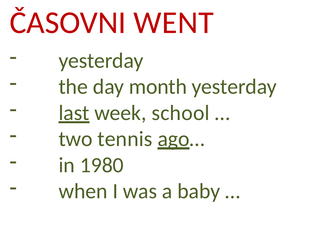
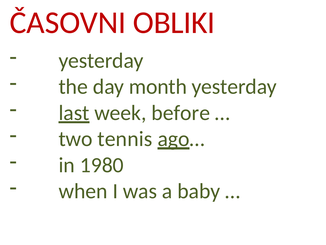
WENT: WENT -> OBLIKI
school: school -> before
